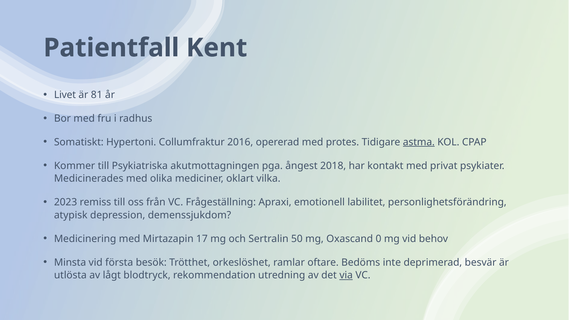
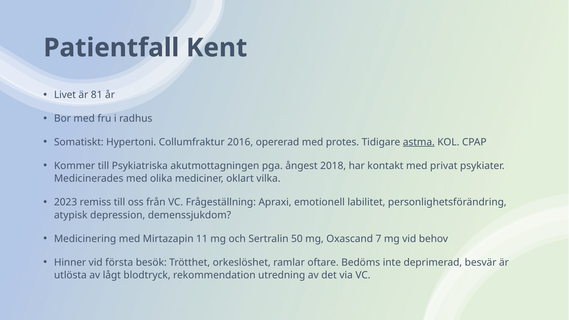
17: 17 -> 11
0: 0 -> 7
Minsta: Minsta -> Hinner
via underline: present -> none
